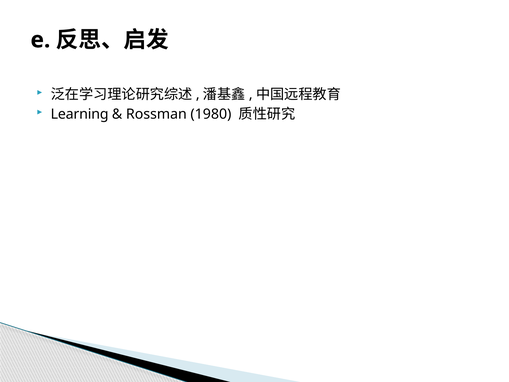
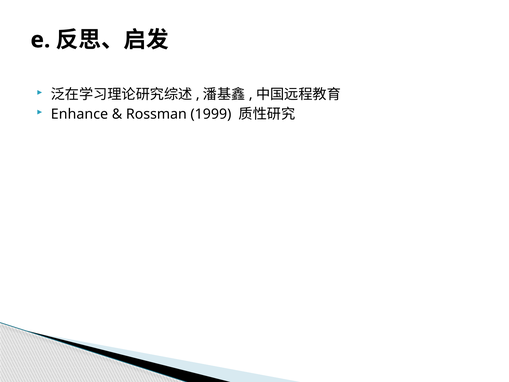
Learning: Learning -> Enhance
1980: 1980 -> 1999
